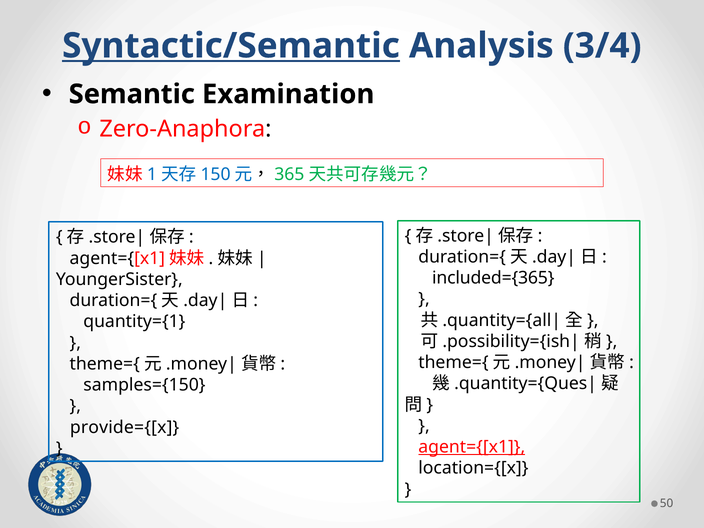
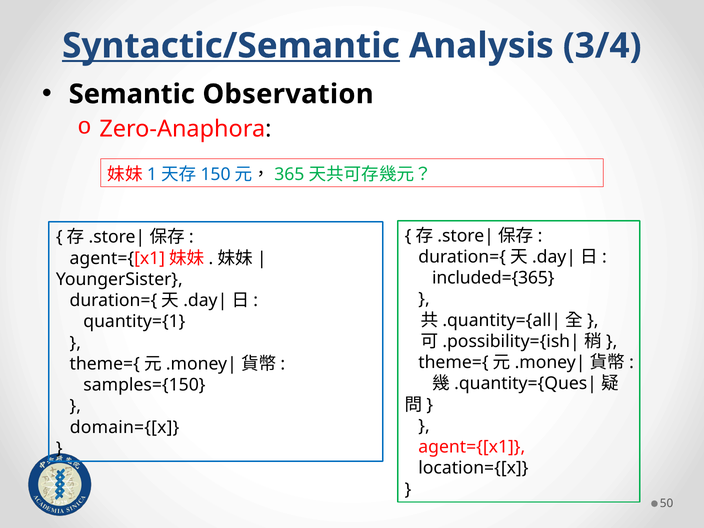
Examination: Examination -> Observation
provide={[x: provide={[x -> domain={[x
agent={[x1 underline: present -> none
